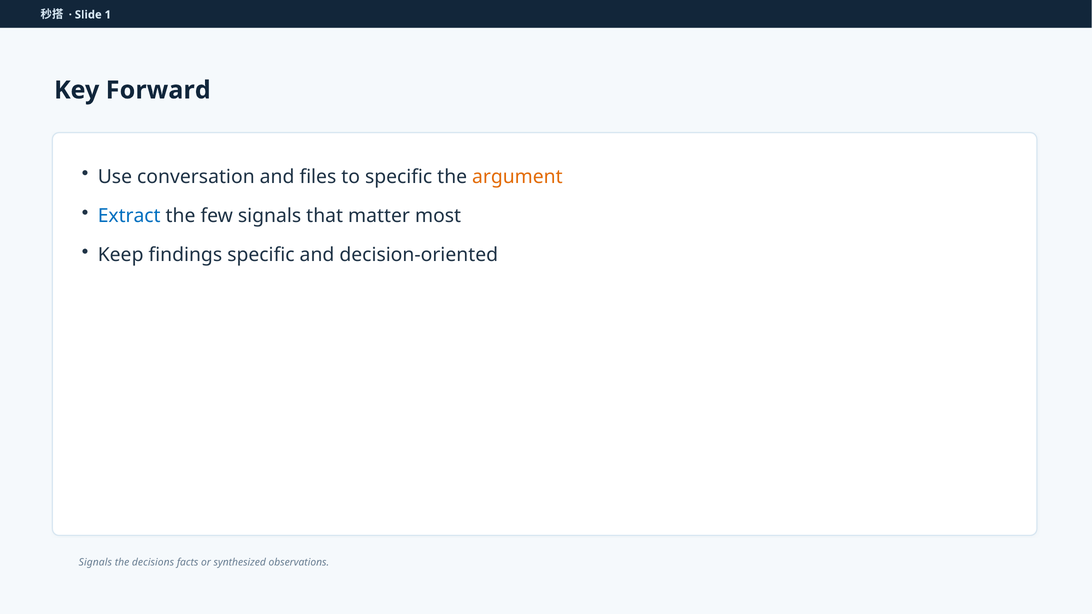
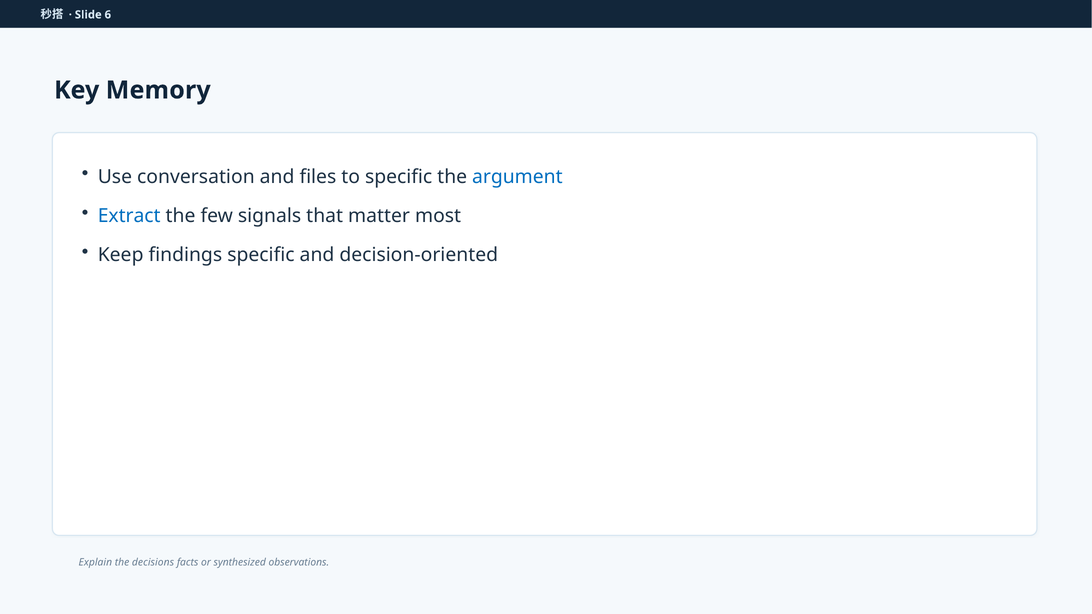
1: 1 -> 6
Forward: Forward -> Memory
argument colour: orange -> blue
Signals at (95, 563): Signals -> Explain
